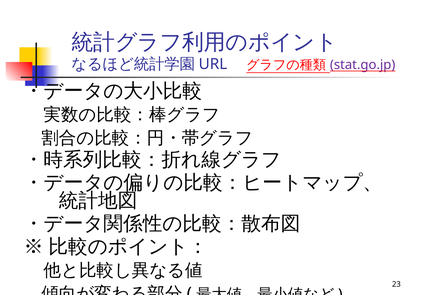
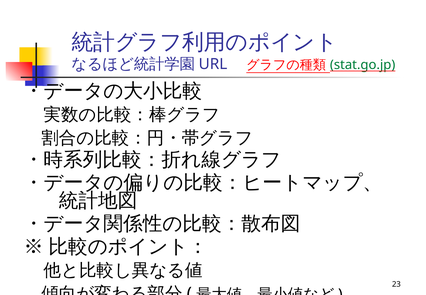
stat.go.jp colour: purple -> green
